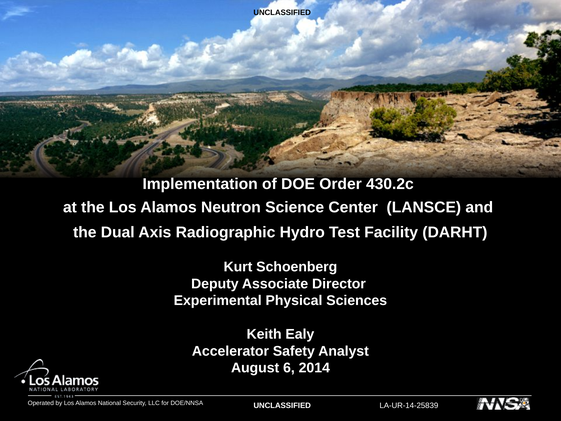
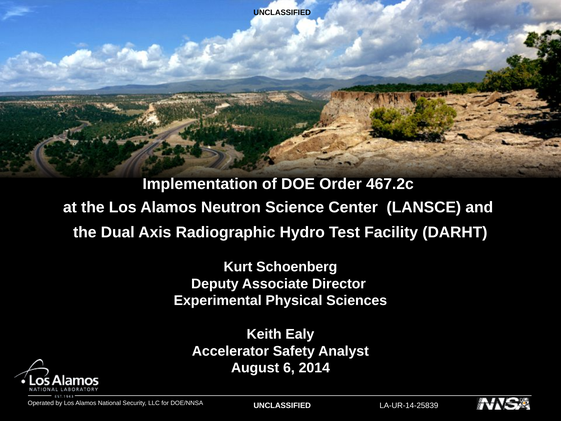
430.2c: 430.2c -> 467.2c
